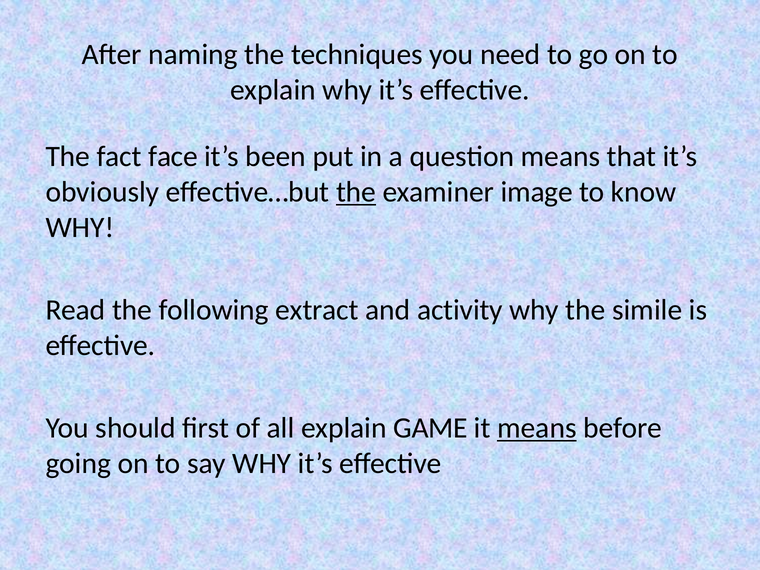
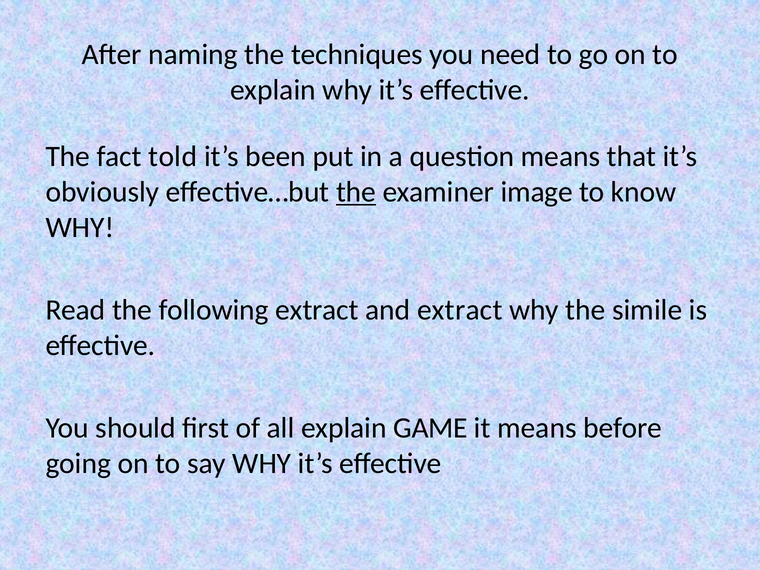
face: face -> told
and activity: activity -> extract
means at (537, 428) underline: present -> none
